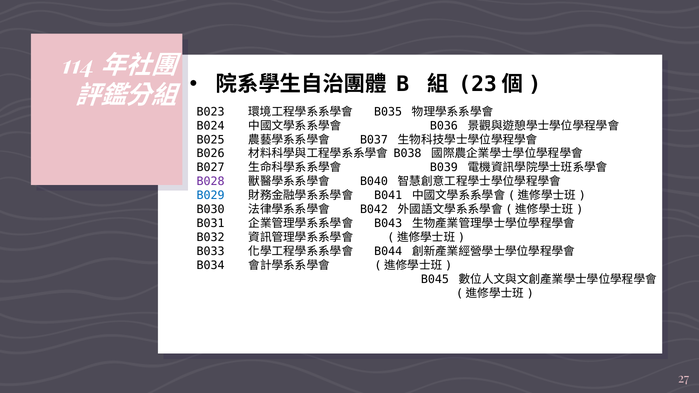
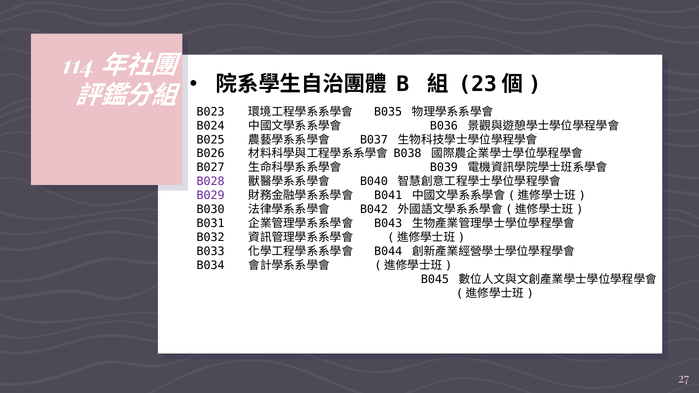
B029 colour: blue -> purple
